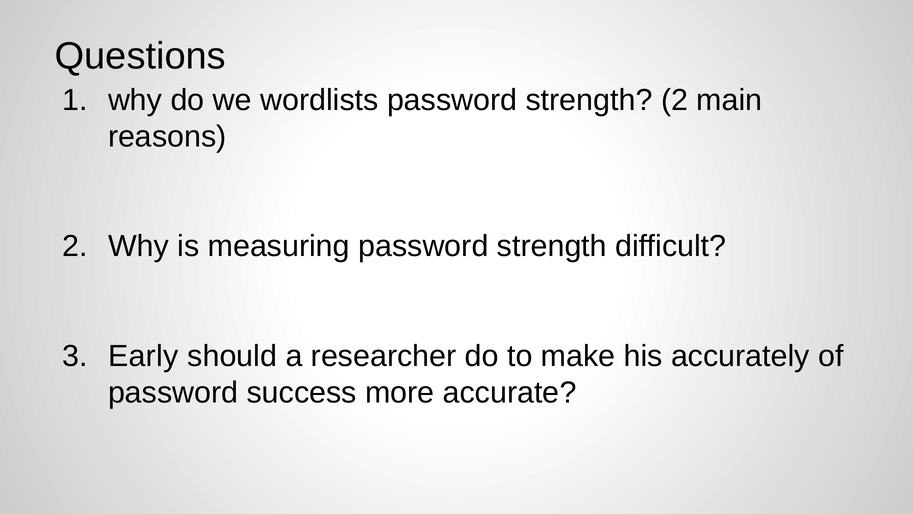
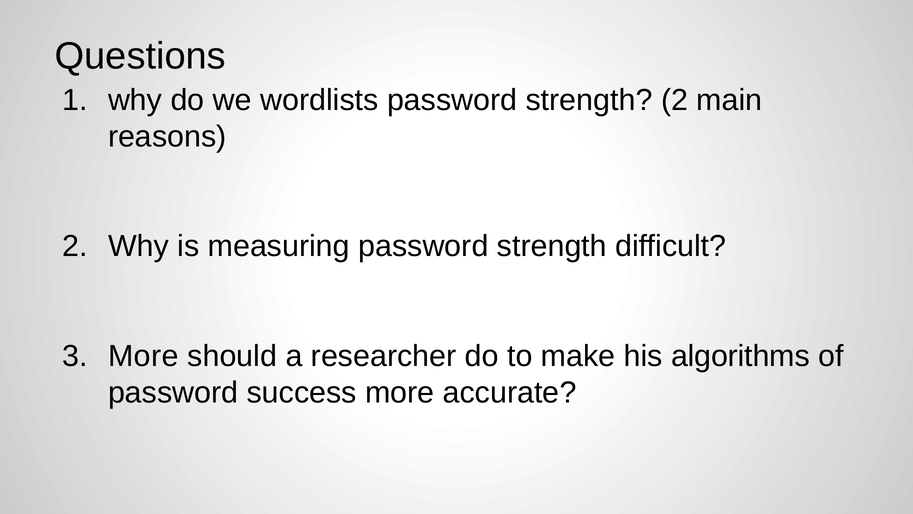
Early at (143, 356): Early -> More
accurately: accurately -> algorithms
